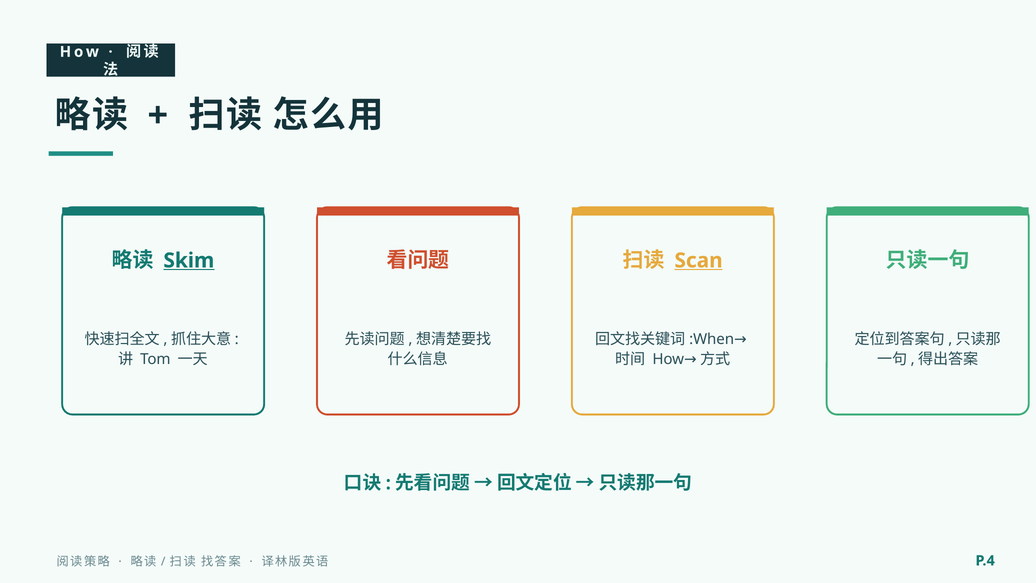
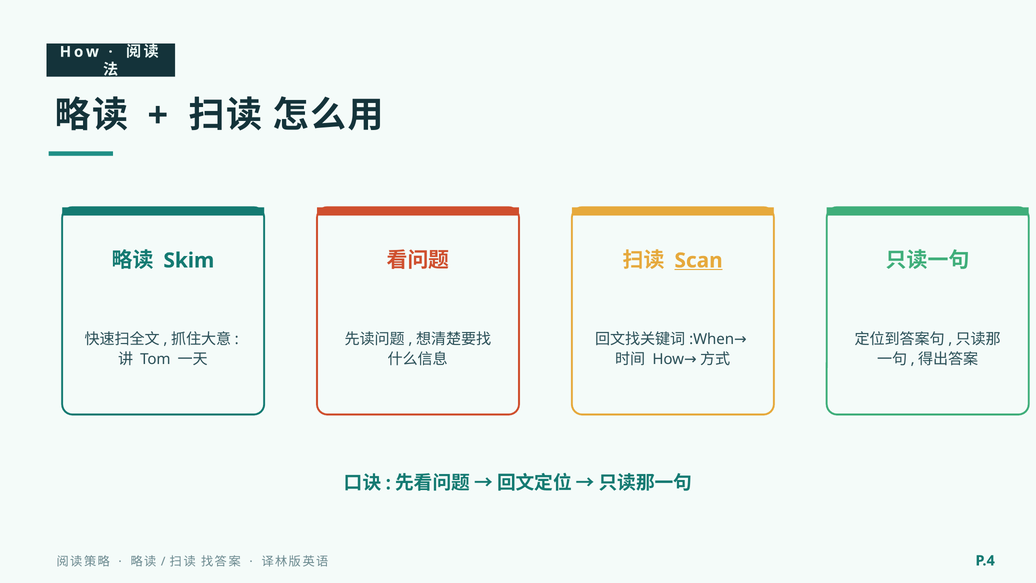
Skim underline: present -> none
